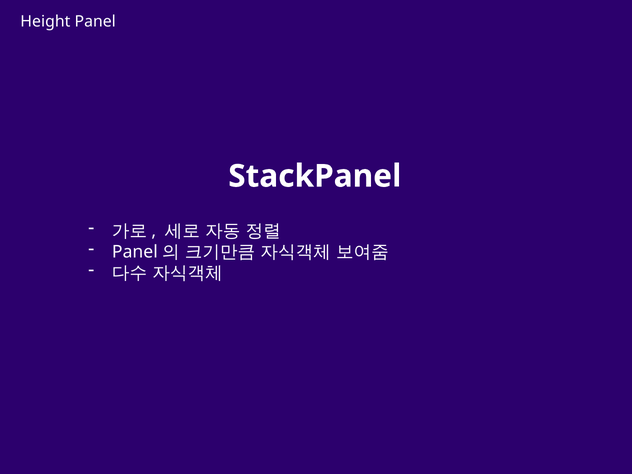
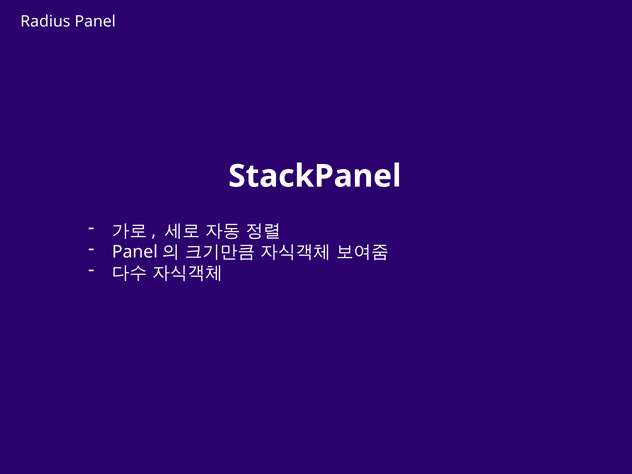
Height: Height -> Radius
